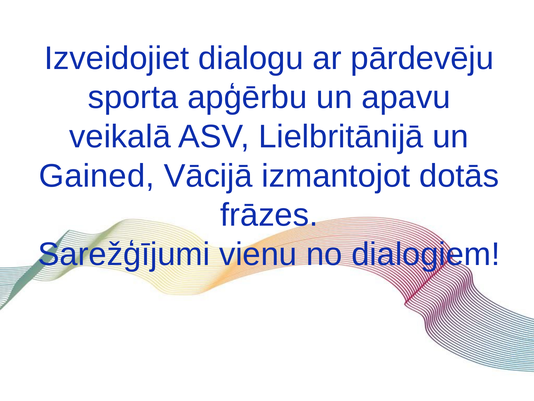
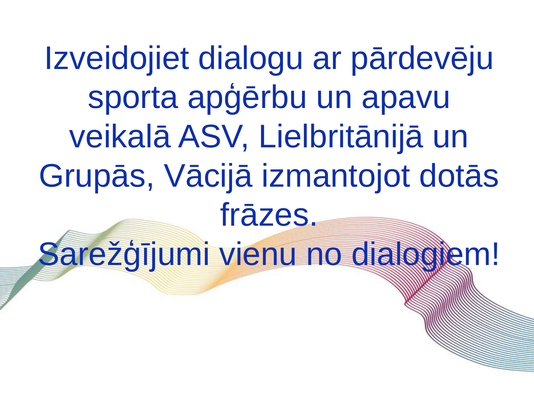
Gained: Gained -> Grupās
